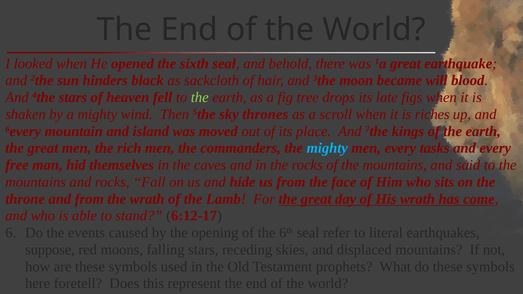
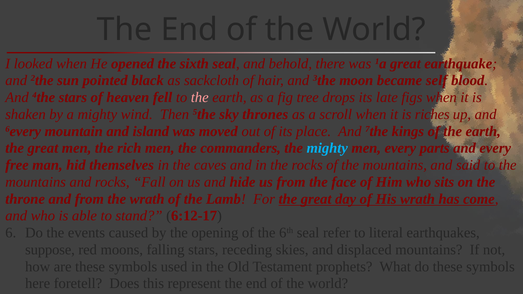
hinders: hinders -> pointed
will: will -> self
the at (200, 97) colour: light green -> pink
tasks: tasks -> parts
